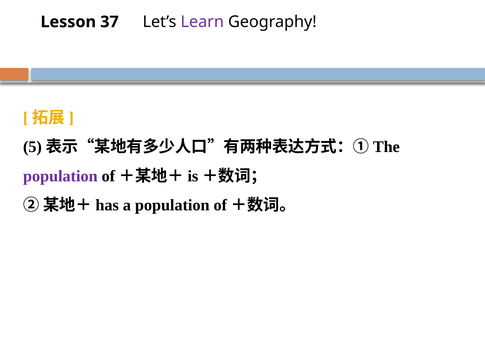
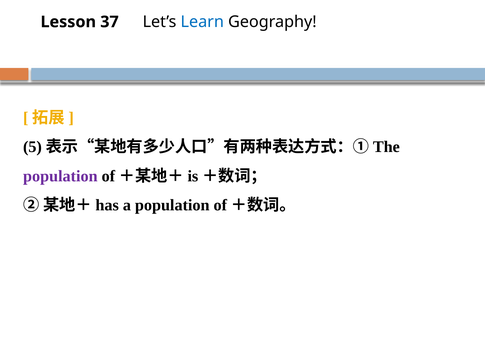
Learn colour: purple -> blue
